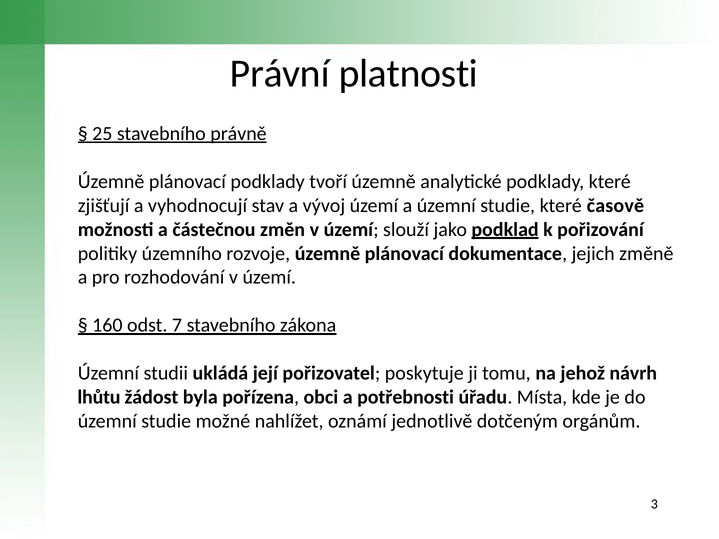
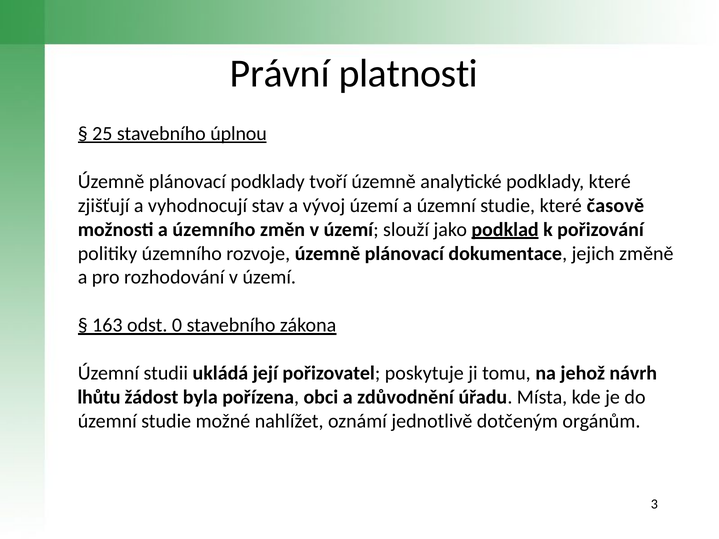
právně: právně -> úplnou
a částečnou: částečnou -> územního
160: 160 -> 163
7: 7 -> 0
potřebnosti: potřebnosti -> zdůvodnění
